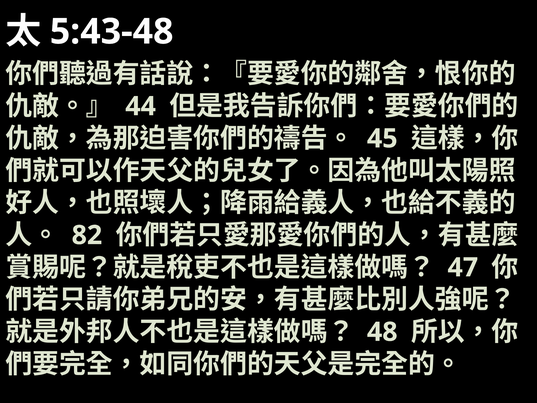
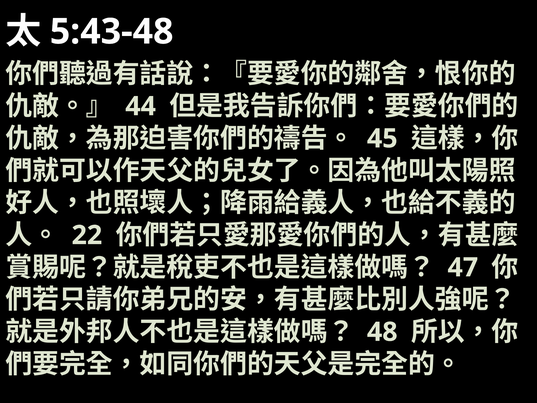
82: 82 -> 22
